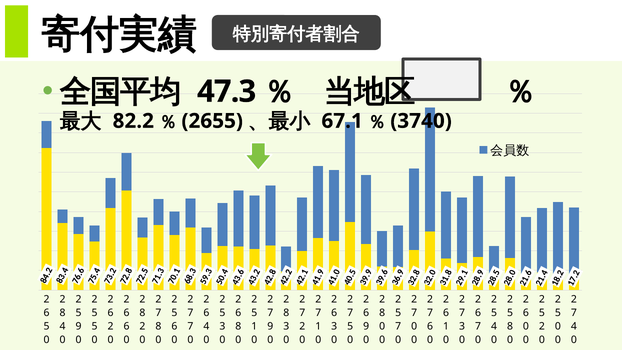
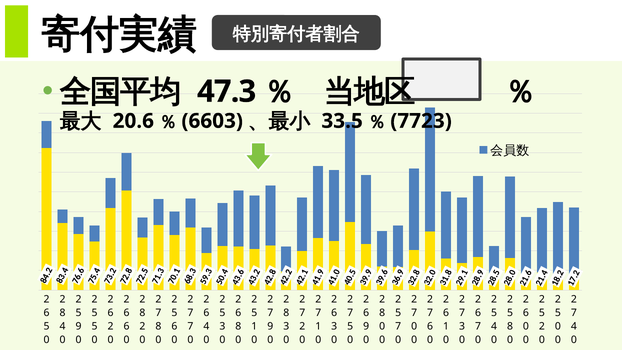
82.2: 82.2 -> 20.6
2655: 2655 -> 6603
67.1: 67.1 -> 33.5
3740: 3740 -> 7723
